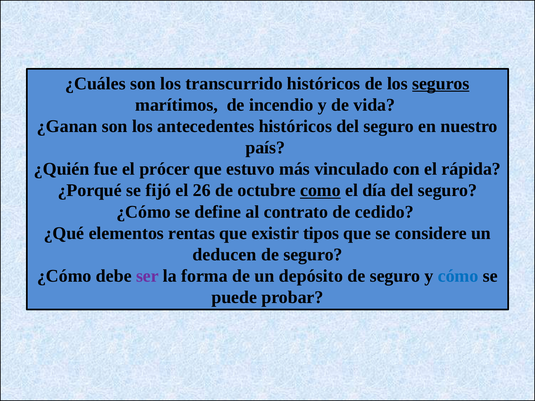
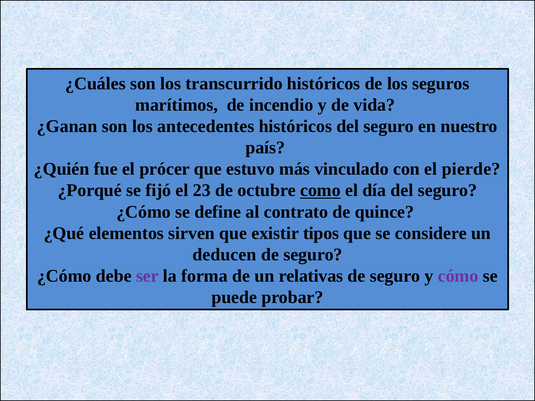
seguros underline: present -> none
rápida: rápida -> pierde
26: 26 -> 23
cedido: cedido -> quince
rentas: rentas -> sirven
depósito: depósito -> relativas
cómo colour: blue -> purple
